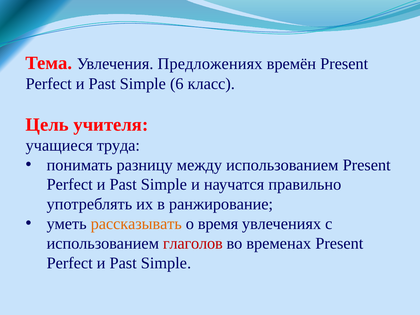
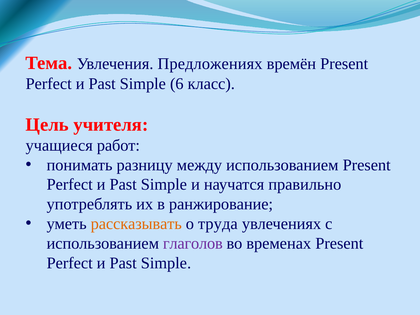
труда: труда -> работ
время: время -> труда
глаголов colour: red -> purple
